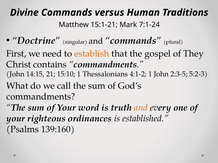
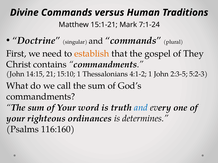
and at (141, 108) colour: orange -> blue
established: established -> determines
139:160: 139:160 -> 116:160
